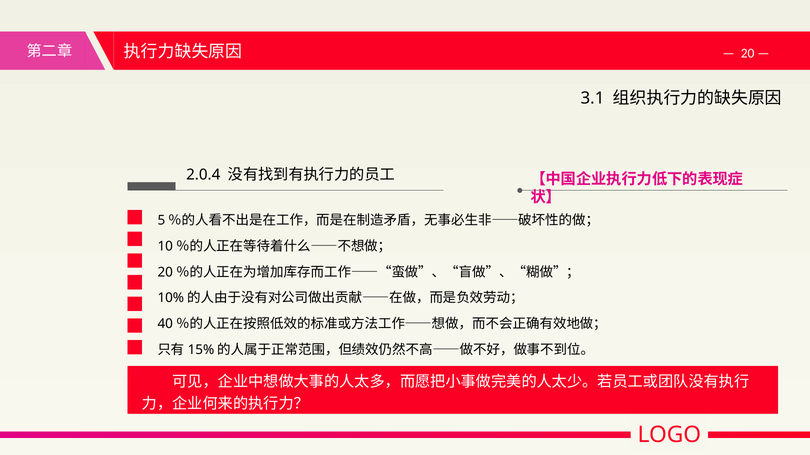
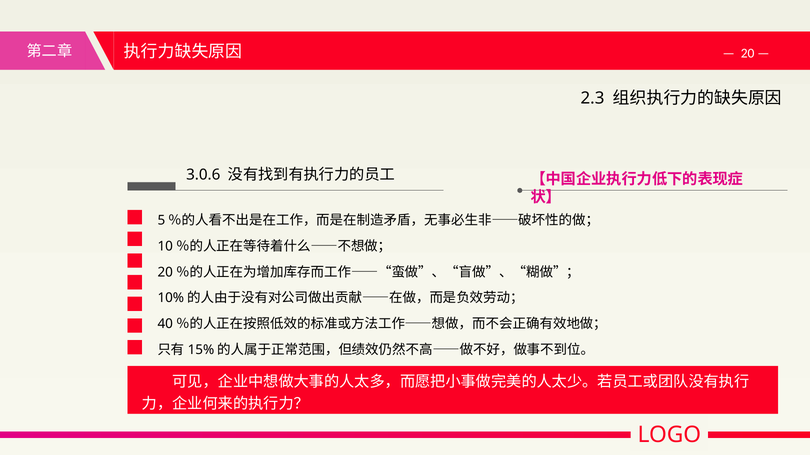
3.1: 3.1 -> 2.3
2.0.4: 2.0.4 -> 3.0.6
